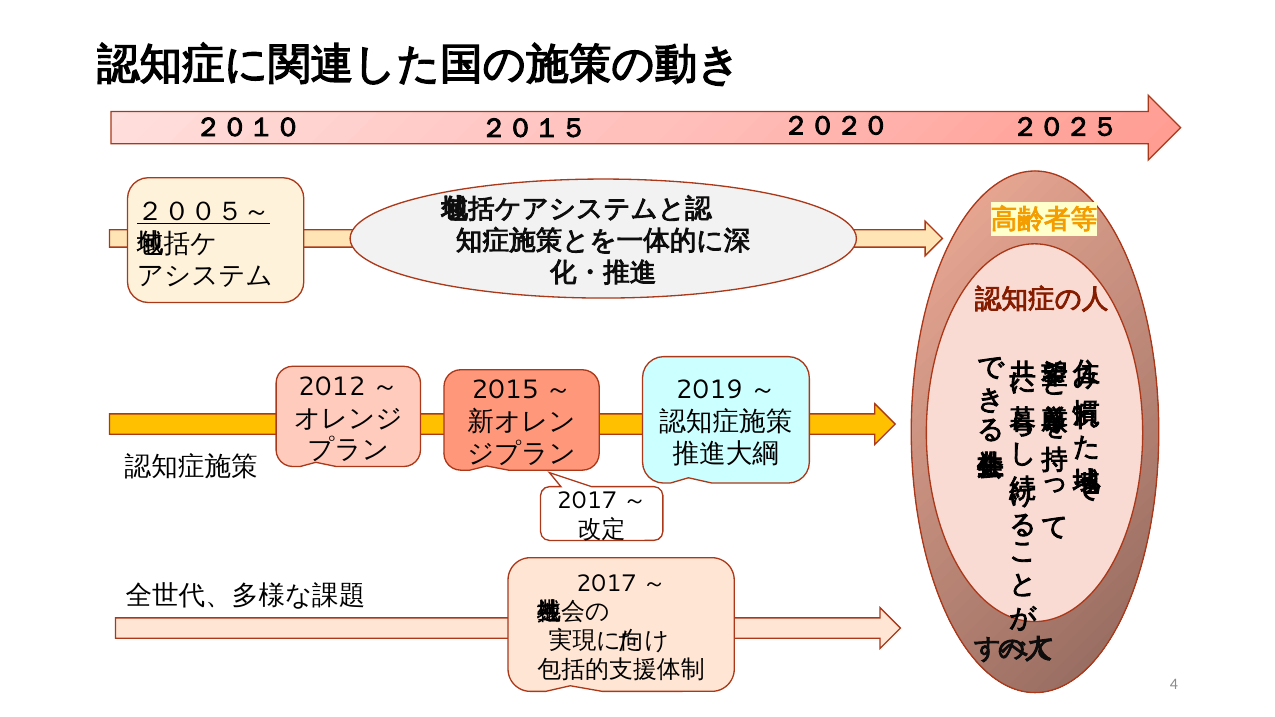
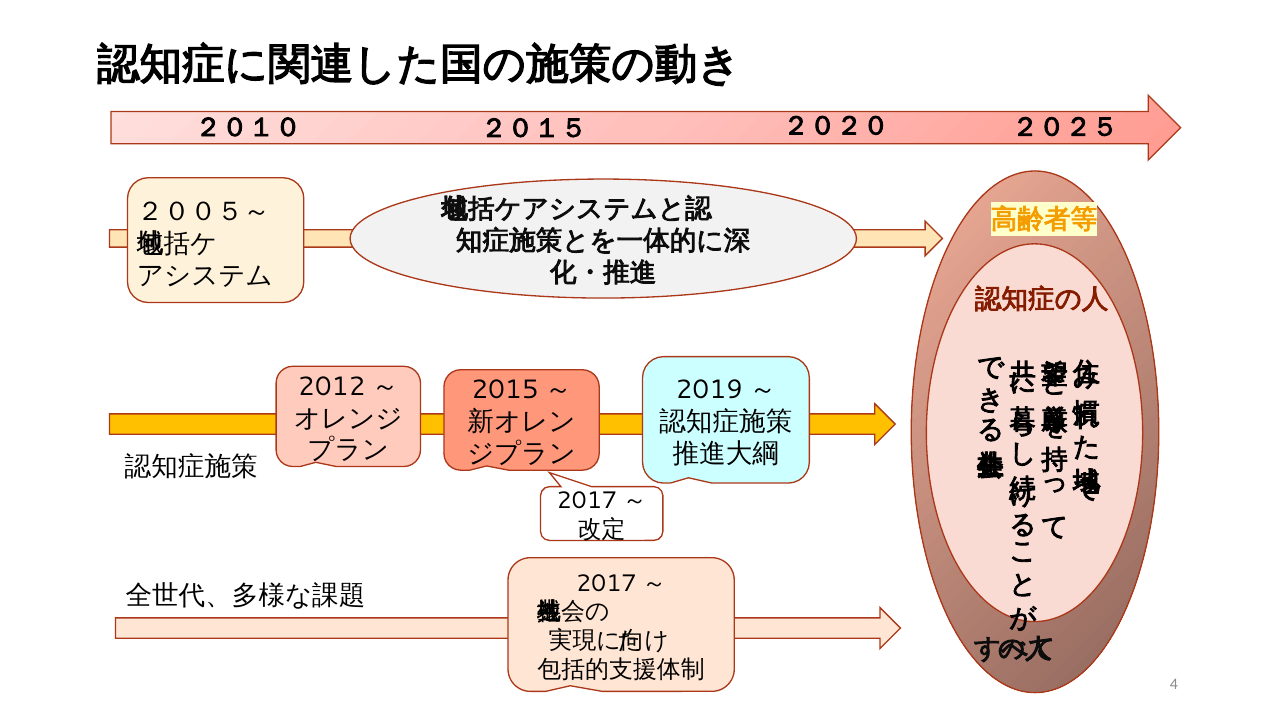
２００５～ underline: present -> none
